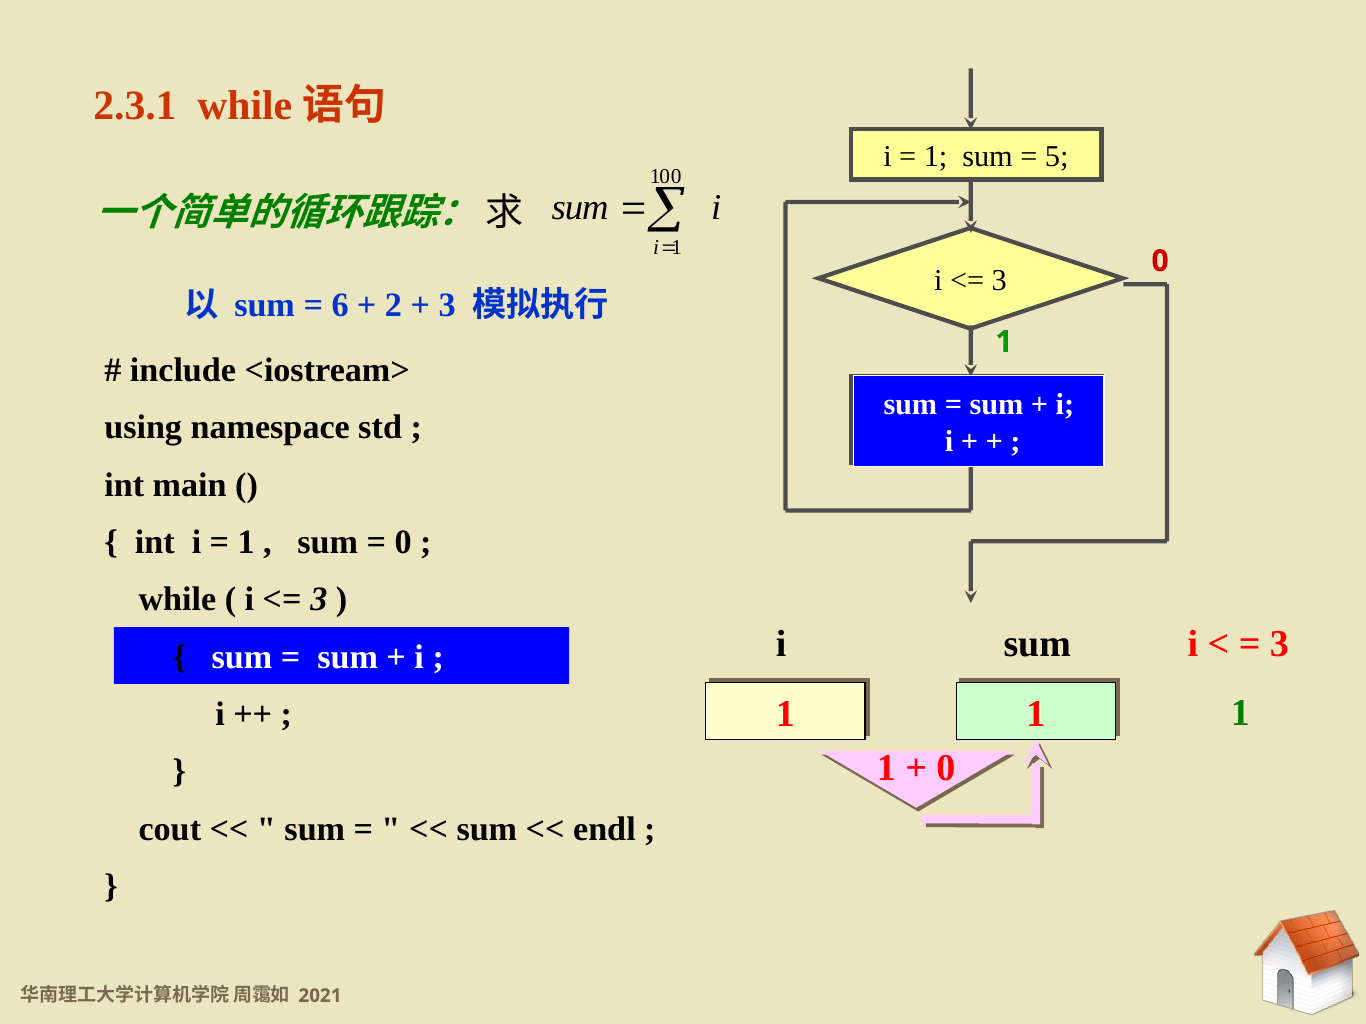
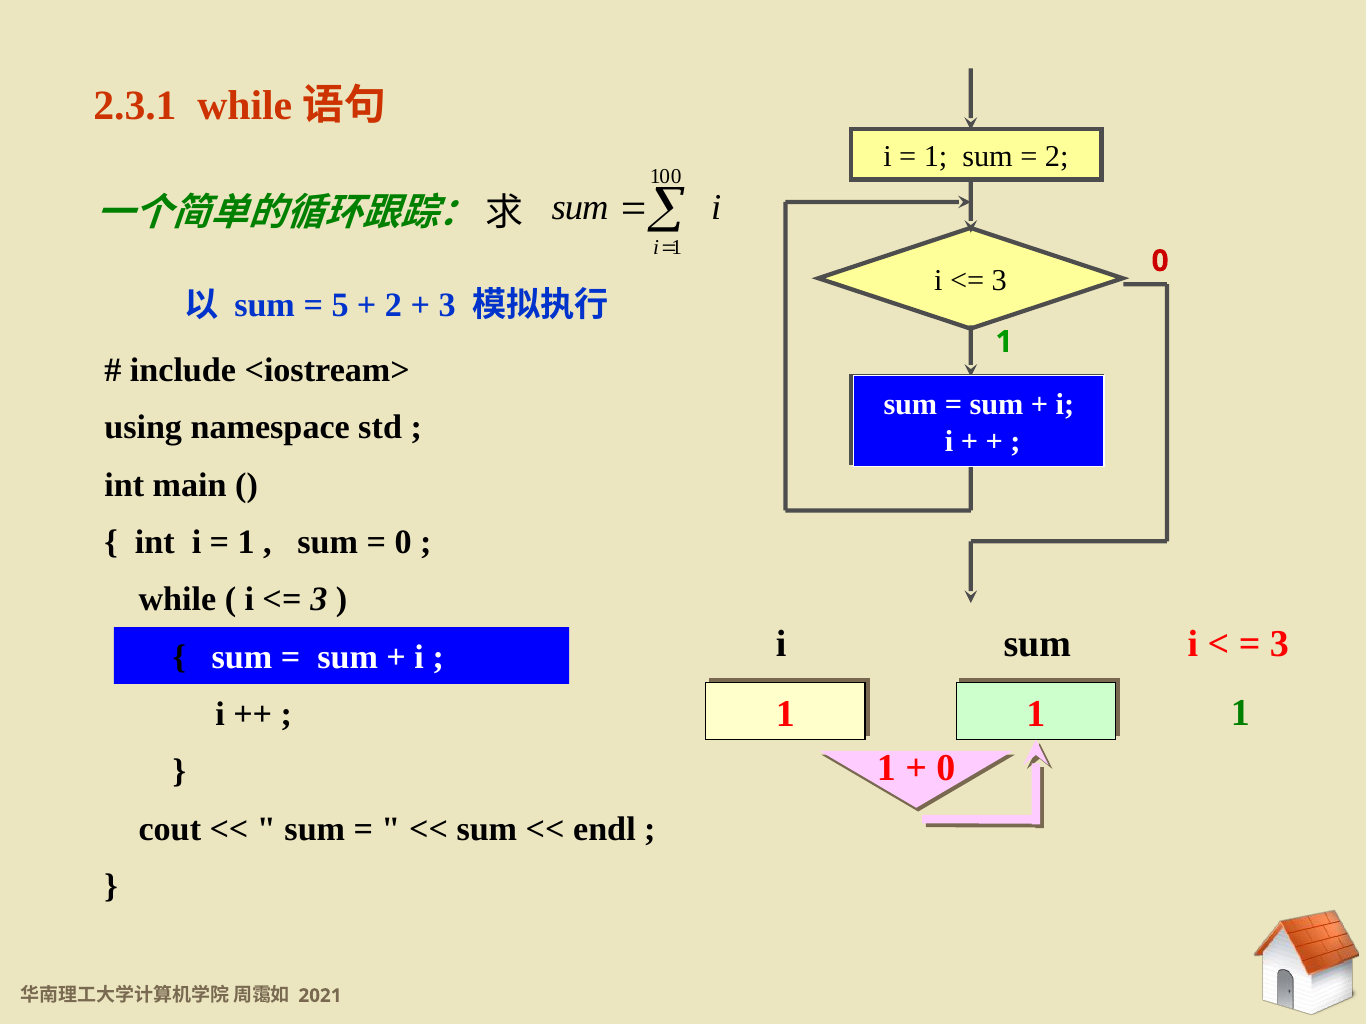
5 at (1057, 157): 5 -> 2
6: 6 -> 5
